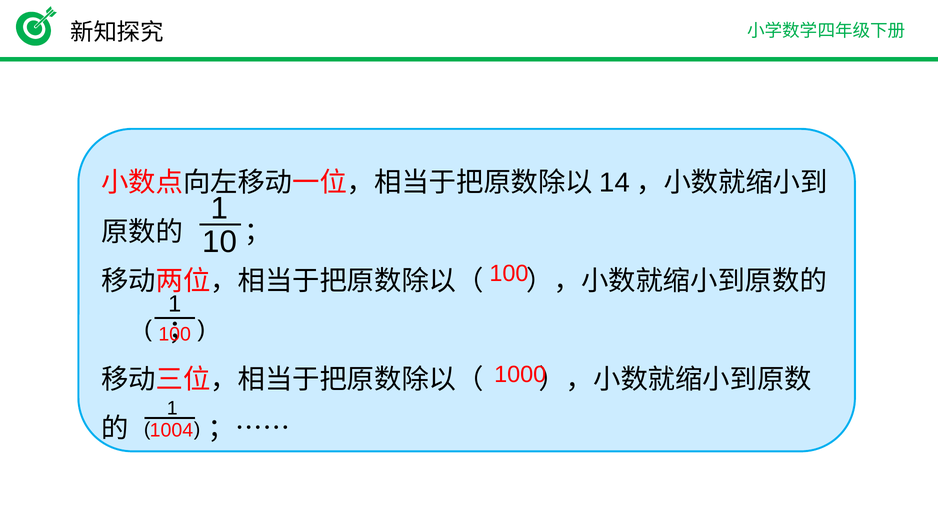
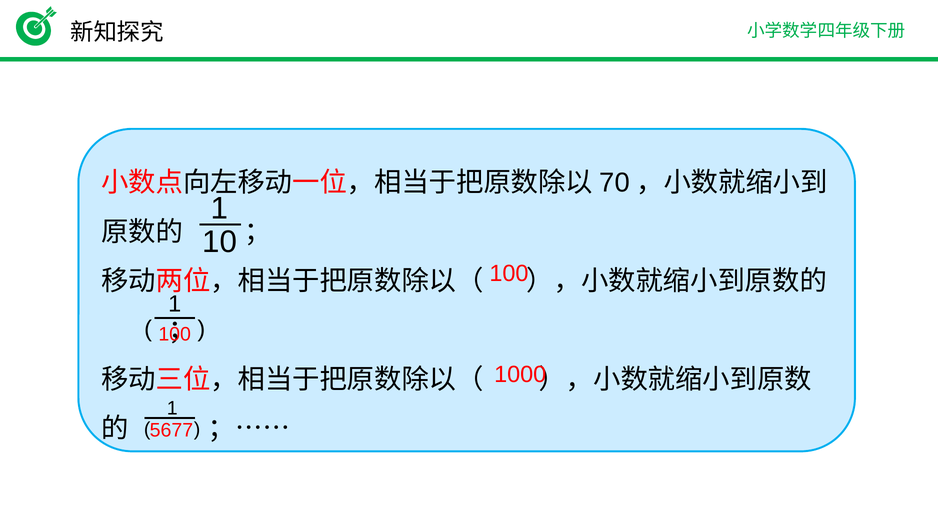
14: 14 -> 70
1004: 1004 -> 5677
